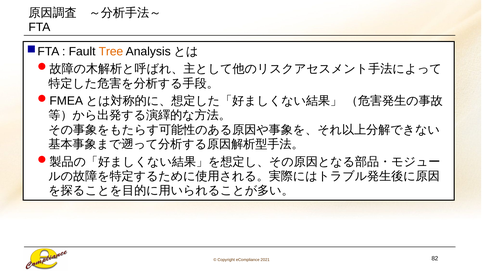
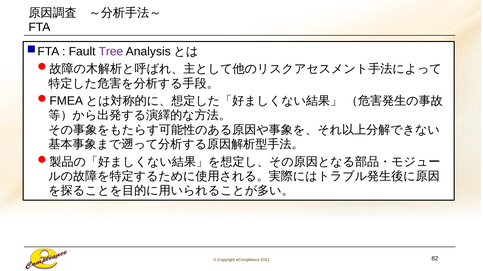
Tree colour: orange -> purple
